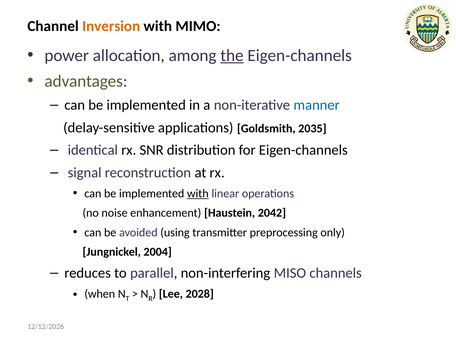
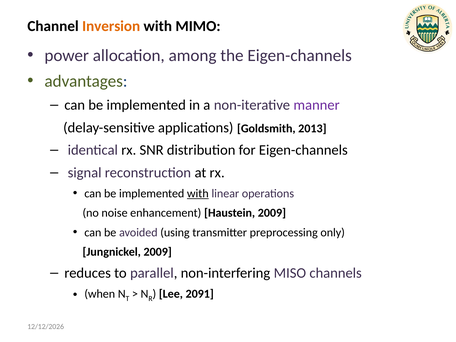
the underline: present -> none
manner colour: blue -> purple
2035: 2035 -> 2013
Haustein 2042: 2042 -> 2009
Jungnickel 2004: 2004 -> 2009
2028: 2028 -> 2091
